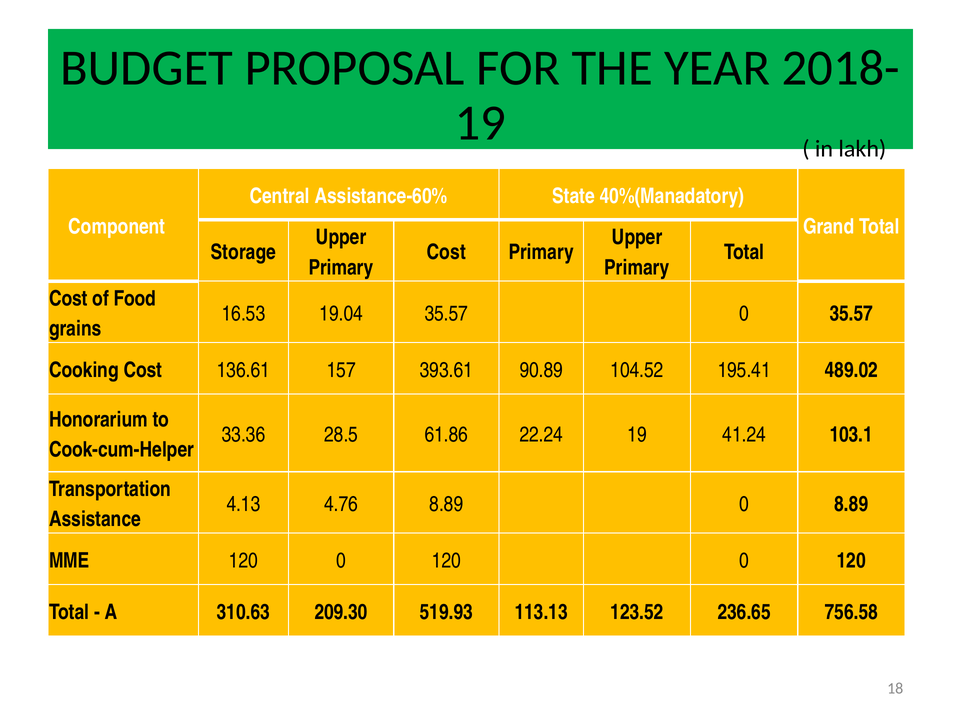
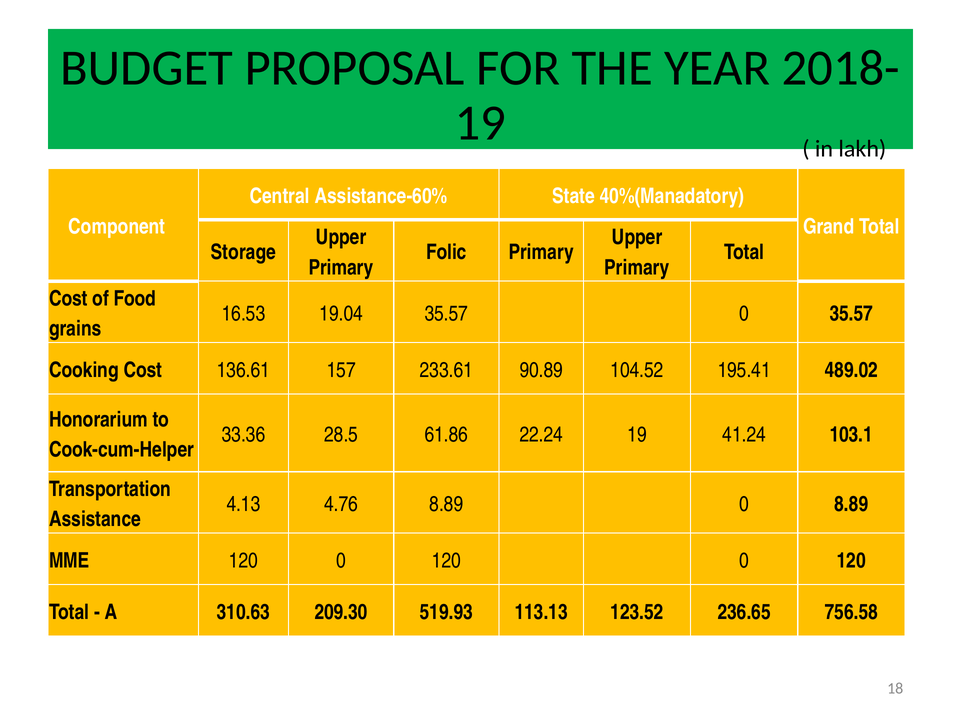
Cost at (446, 252): Cost -> Folic
393.61: 393.61 -> 233.61
